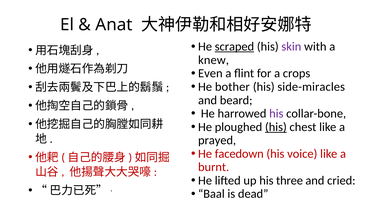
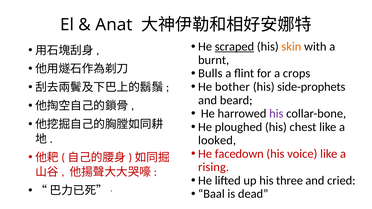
skin colour: purple -> orange
knew: knew -> burnt
Even: Even -> Bulls
side-miracles: side-miracles -> side-prophets
his at (276, 127) underline: present -> none
prayed: prayed -> looked
burnt: burnt -> rising
